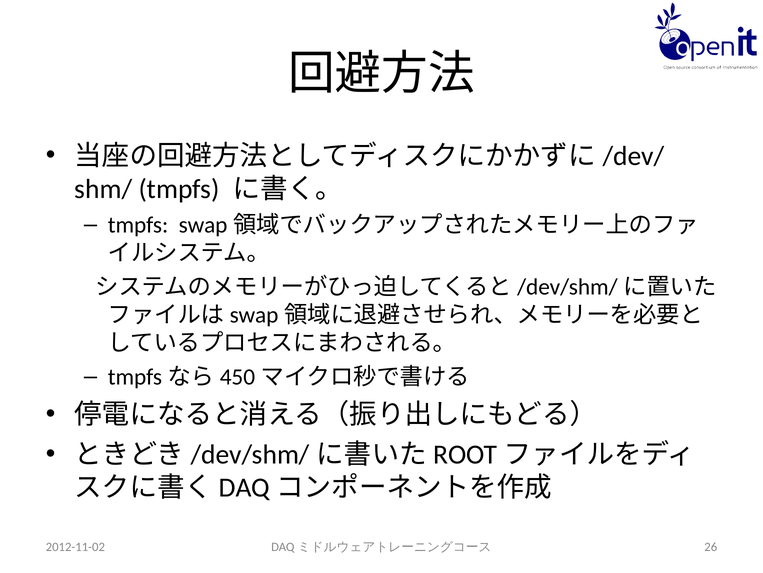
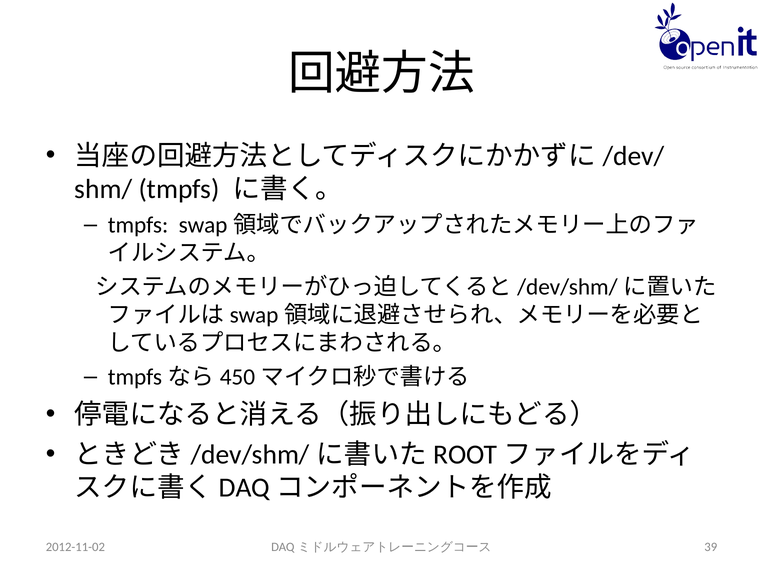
26: 26 -> 39
